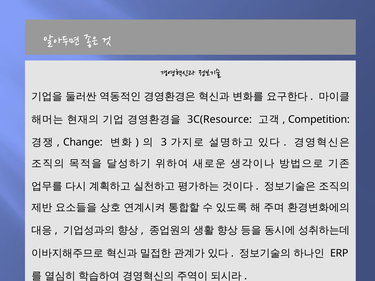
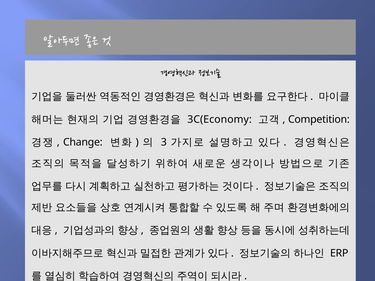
3C(Resource: 3C(Resource -> 3C(Economy
